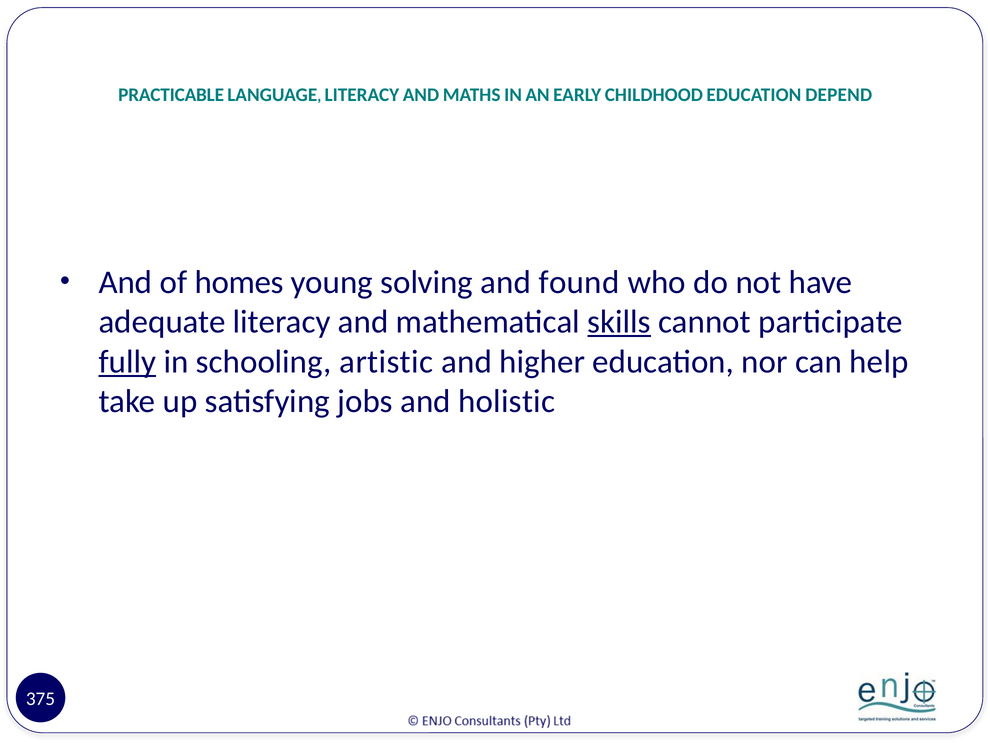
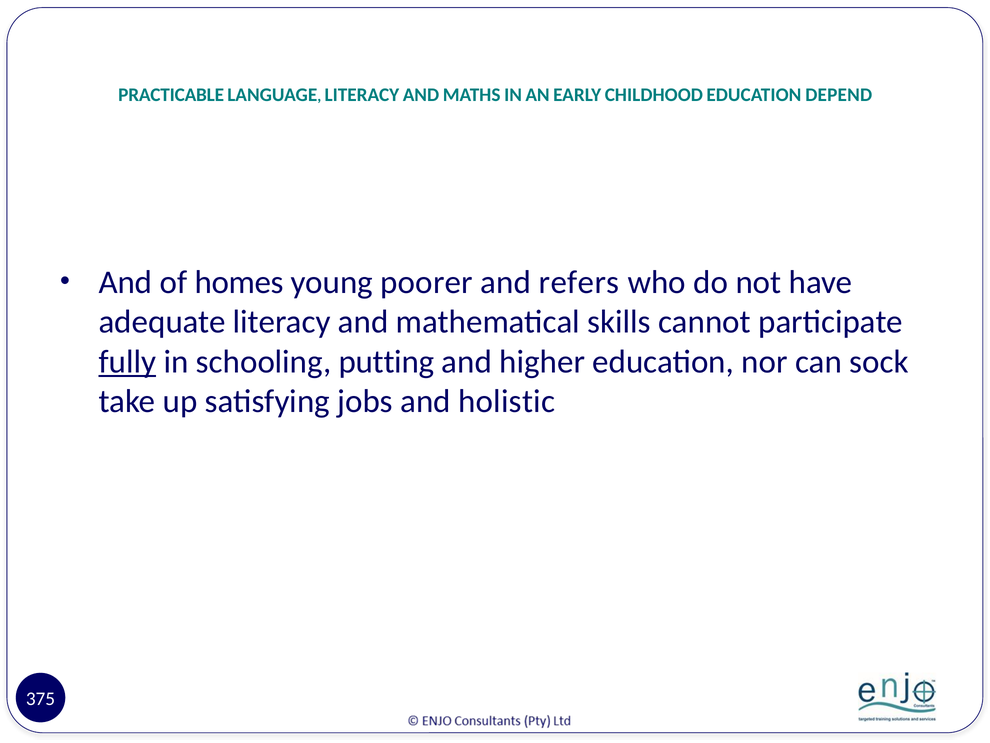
solving: solving -> poorer
found: found -> refers
skills underline: present -> none
artistic: artistic -> putting
help: help -> sock
